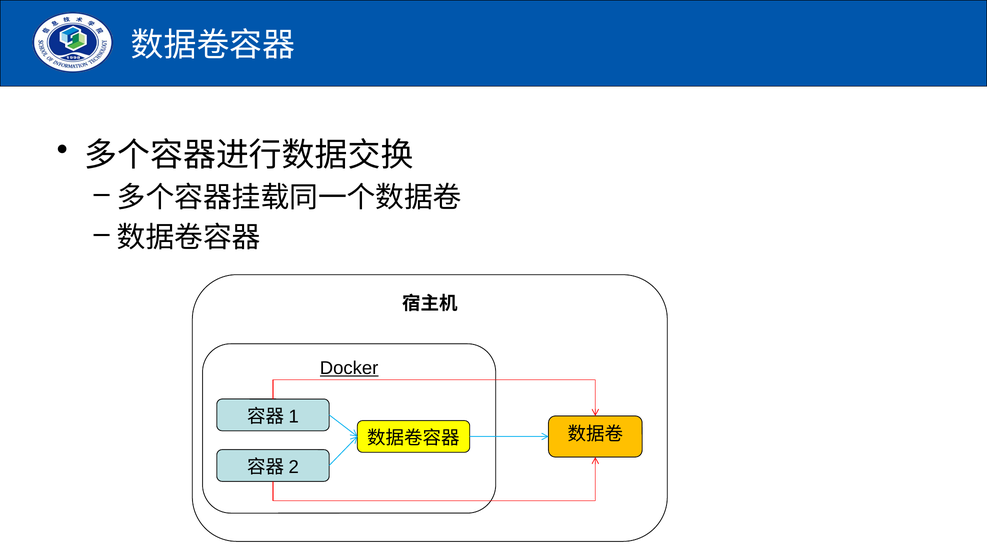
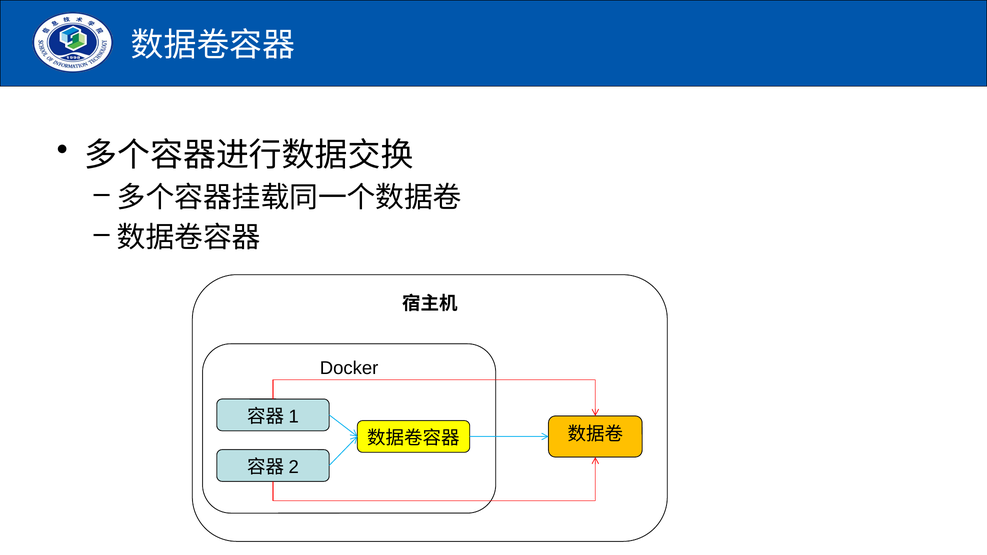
Docker underline: present -> none
